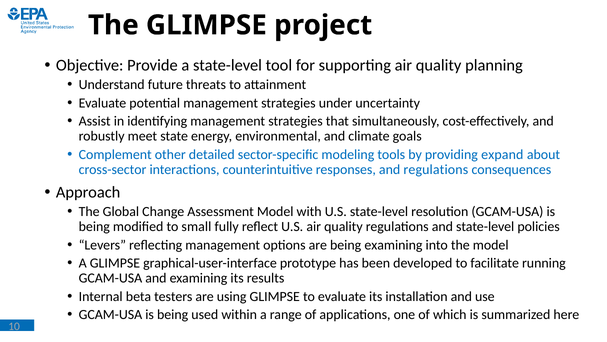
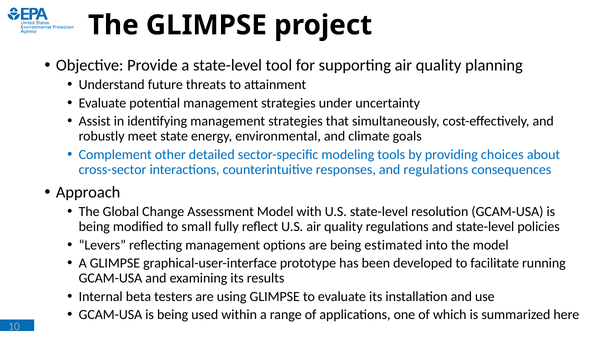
expand: expand -> choices
being examining: examining -> estimated
